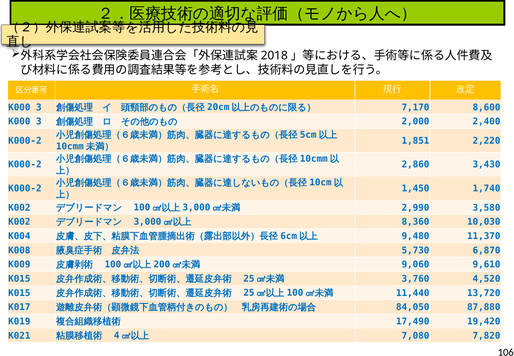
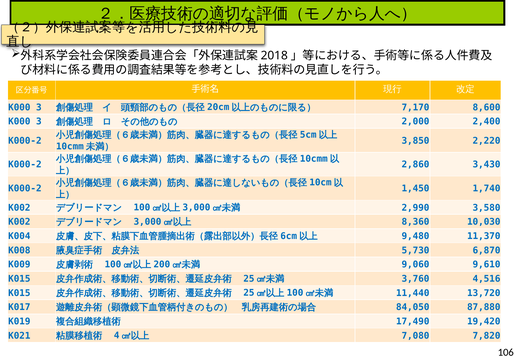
1,851: 1,851 -> 3,850
4,520: 4,520 -> 4,516
